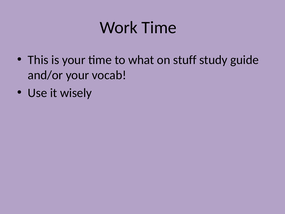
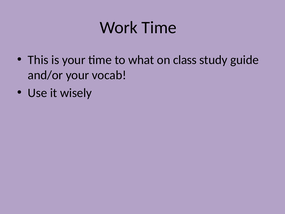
stuff: stuff -> class
